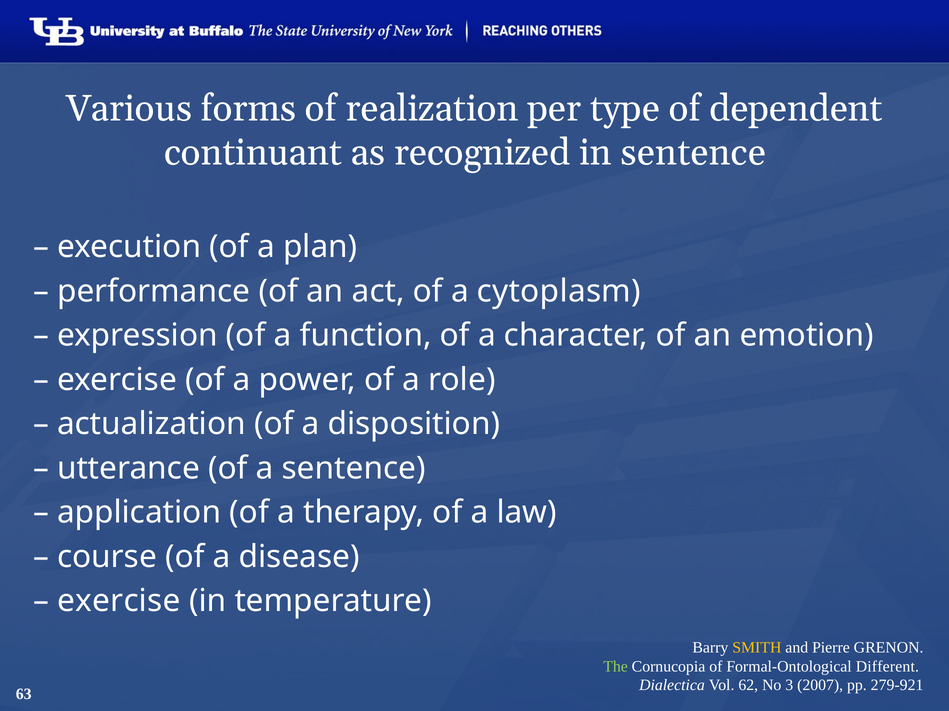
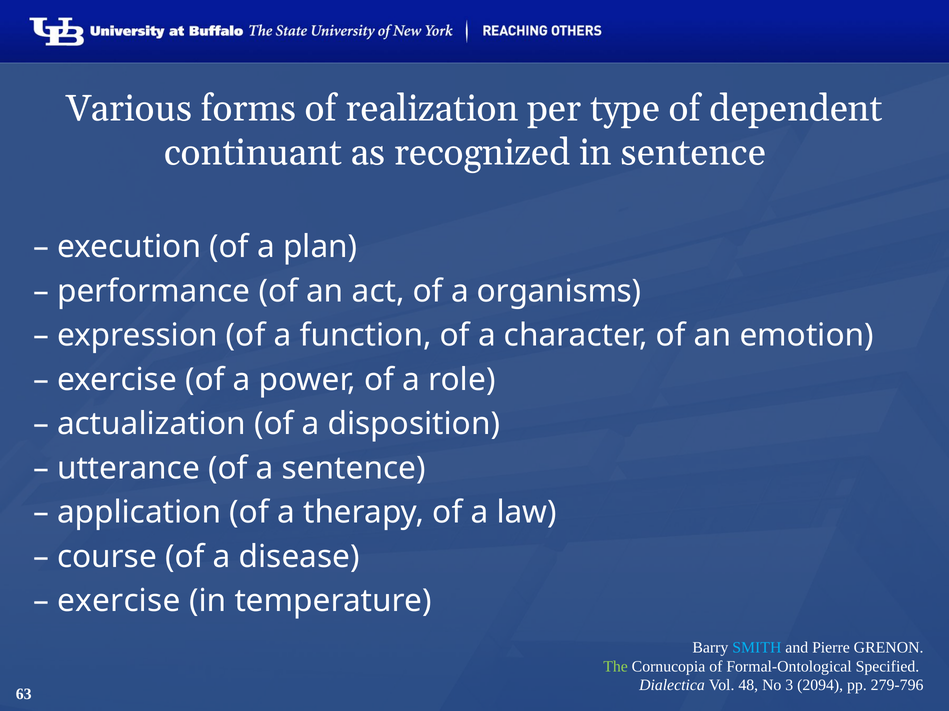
cytoplasm: cytoplasm -> organisms
SMITH colour: yellow -> light blue
Different: Different -> Specified
62: 62 -> 48
2007: 2007 -> 2094
279-921: 279-921 -> 279-796
